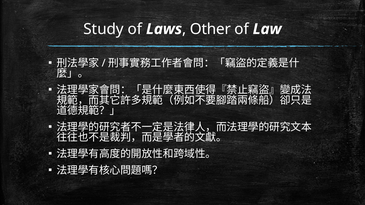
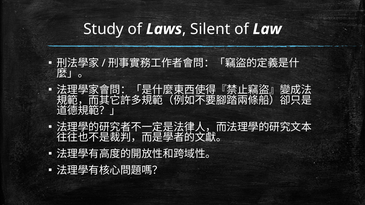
Other: Other -> Silent
